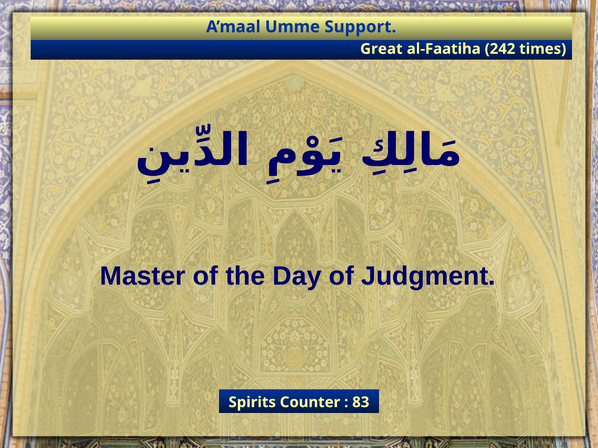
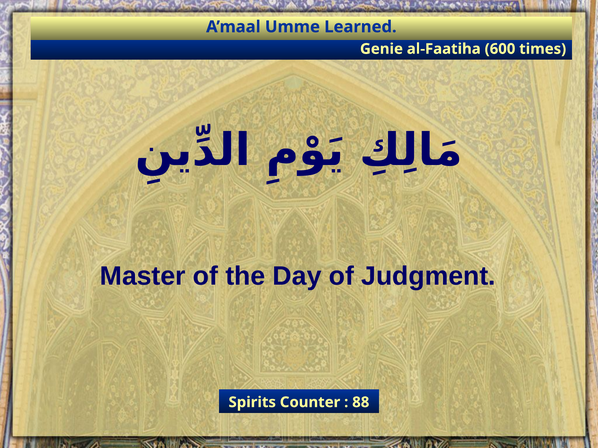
Support: Support -> Learned
Great: Great -> Genie
242: 242 -> 600
83: 83 -> 88
